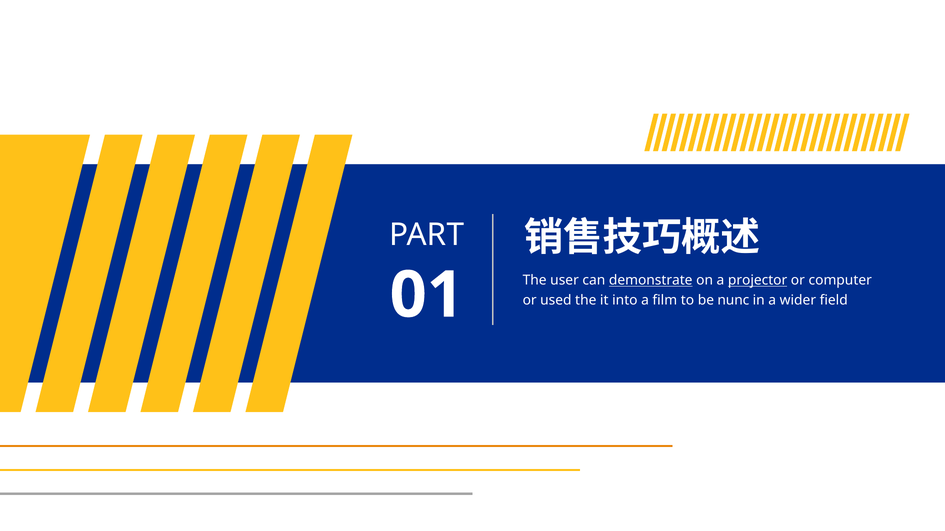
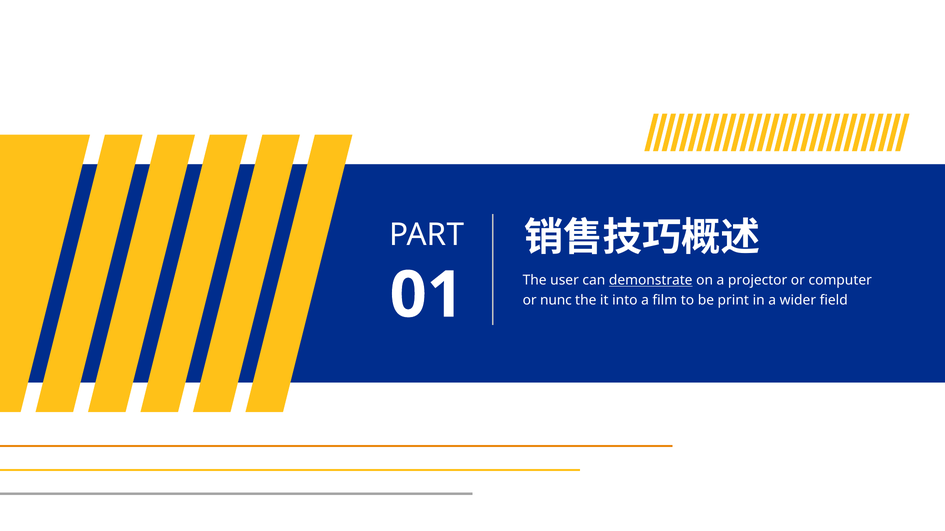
projector underline: present -> none
used: used -> nunc
nunc: nunc -> print
